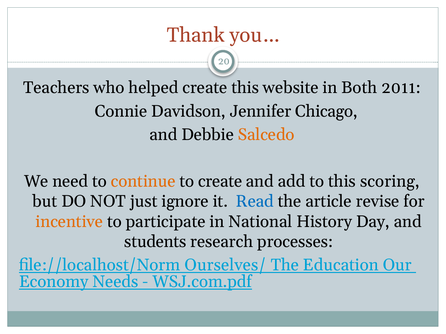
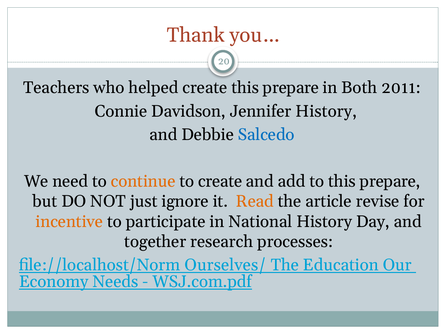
create this website: website -> prepare
Jennifer Chicago: Chicago -> History
Salcedo colour: orange -> blue
to this scoring: scoring -> prepare
Read colour: blue -> orange
students: students -> together
